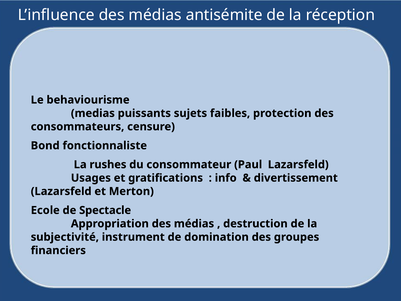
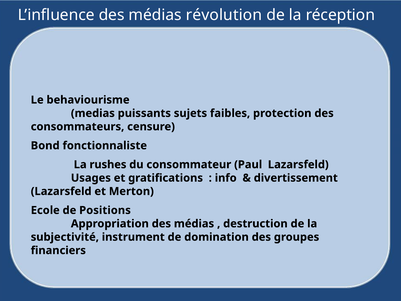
antisémite: antisémite -> révolution
Spectacle: Spectacle -> Positions
